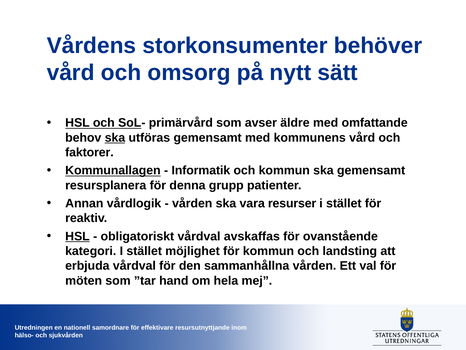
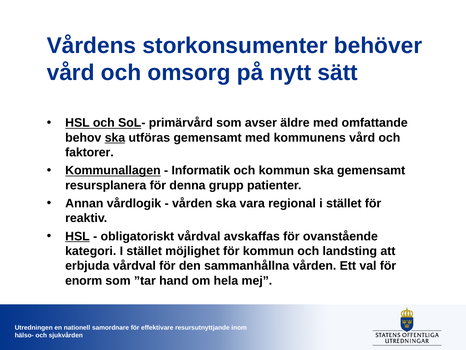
resurser: resurser -> regional
möten: möten -> enorm
